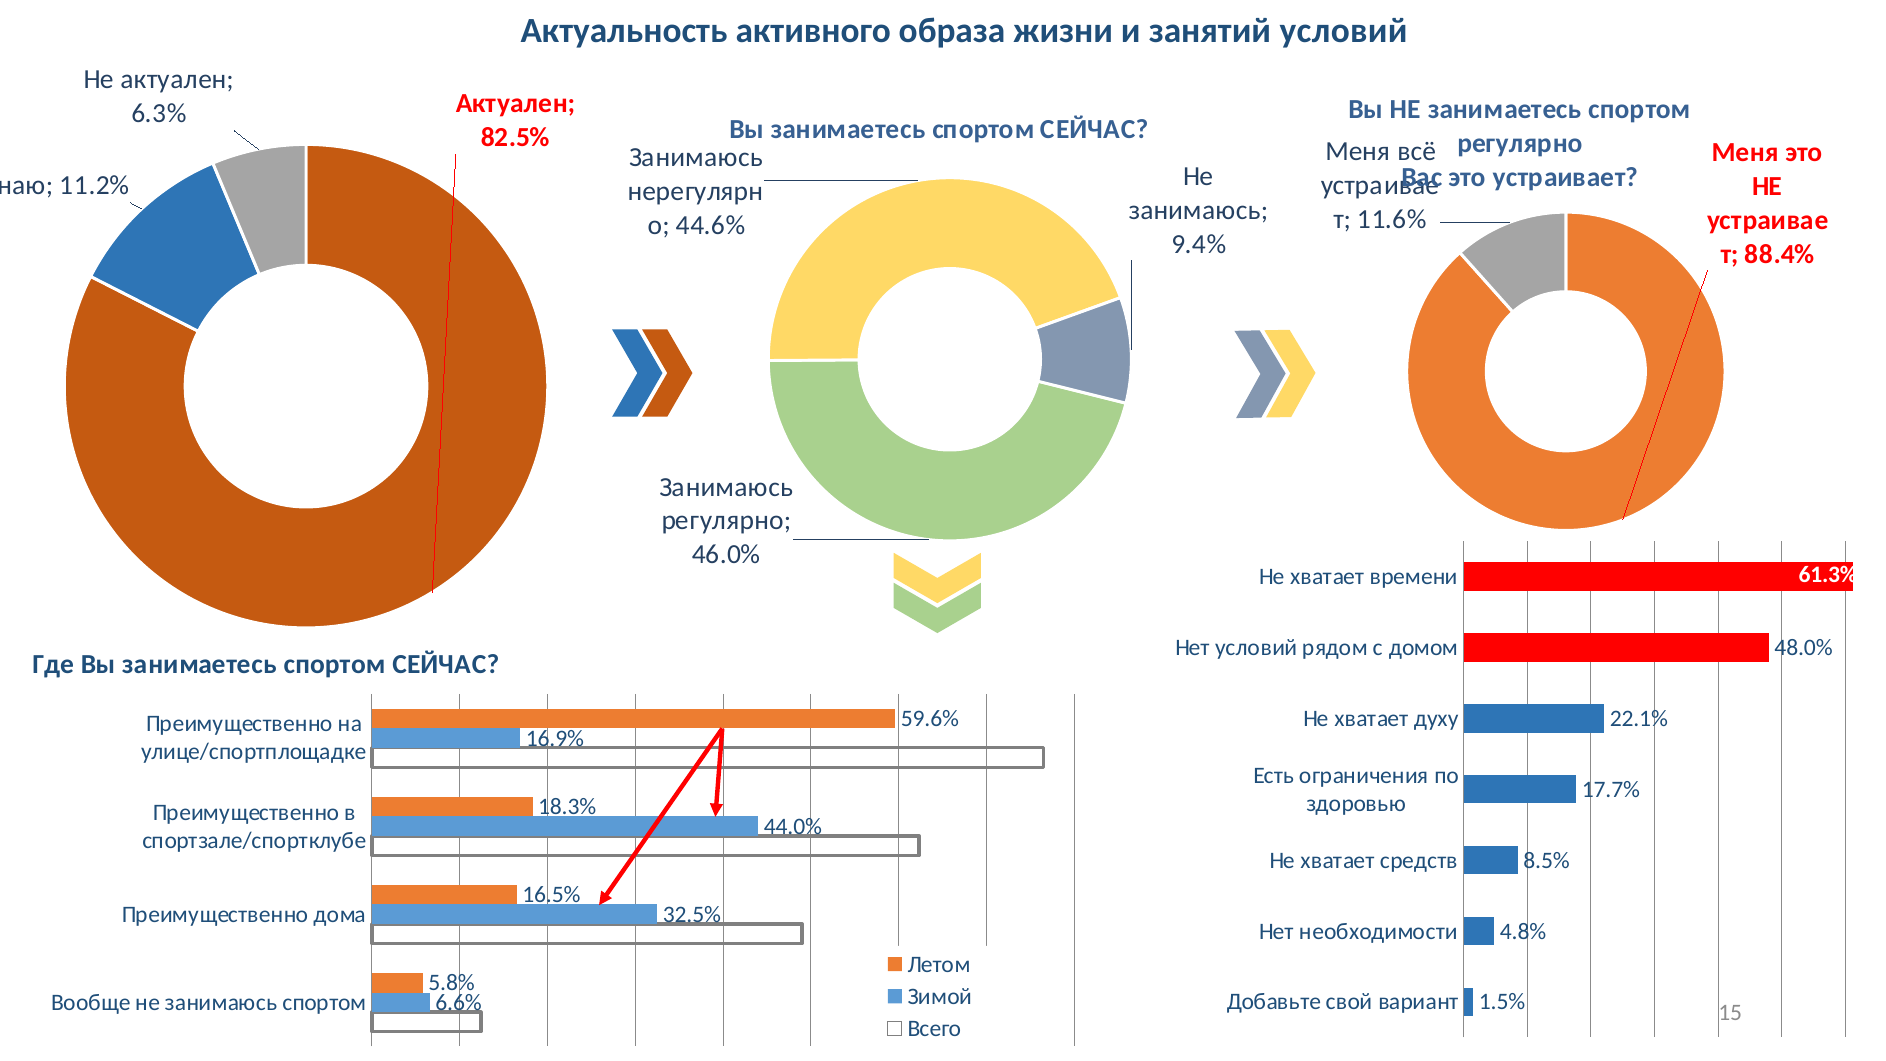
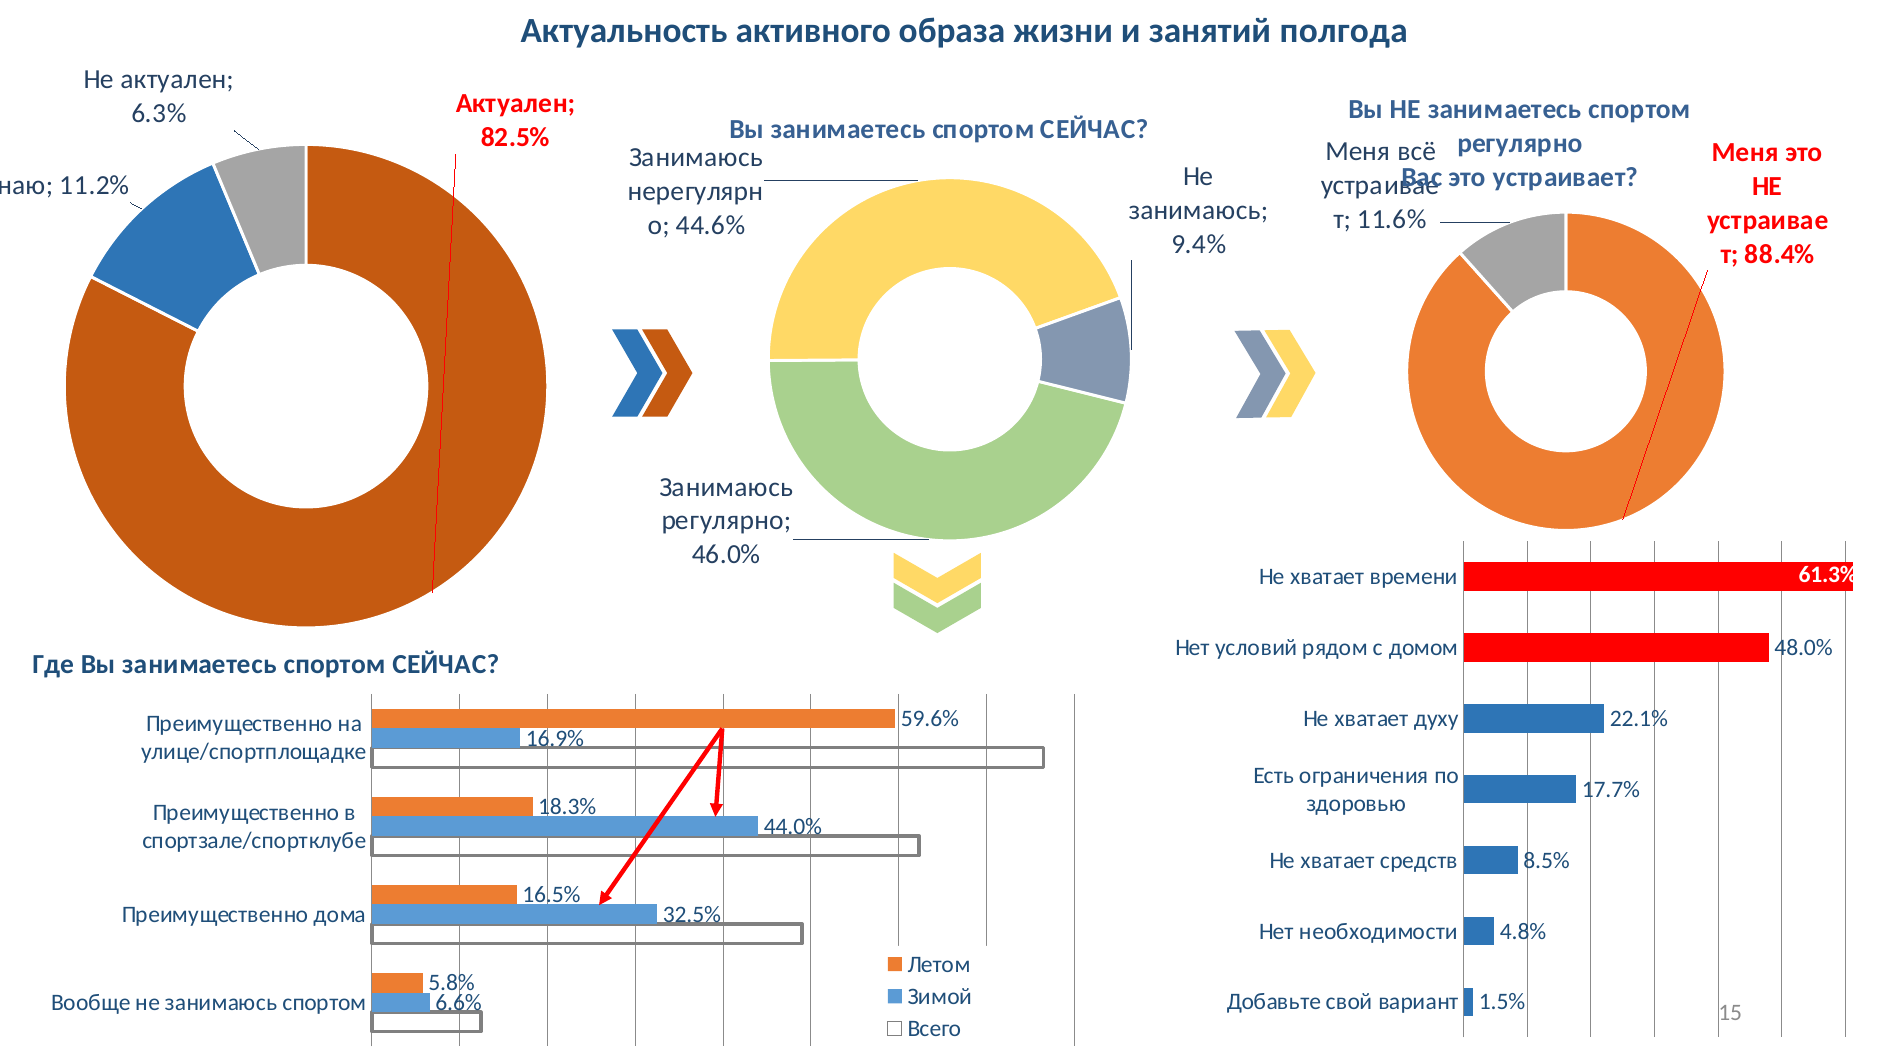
занятий условий: условий -> полгода
